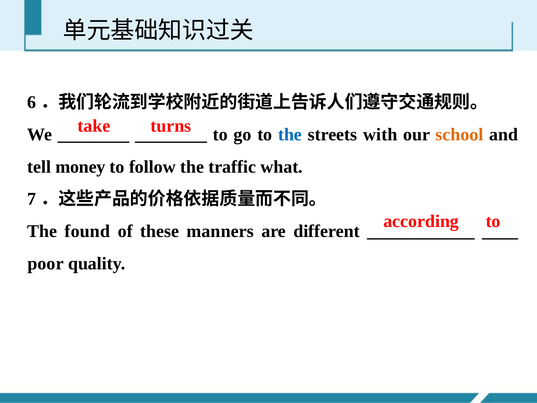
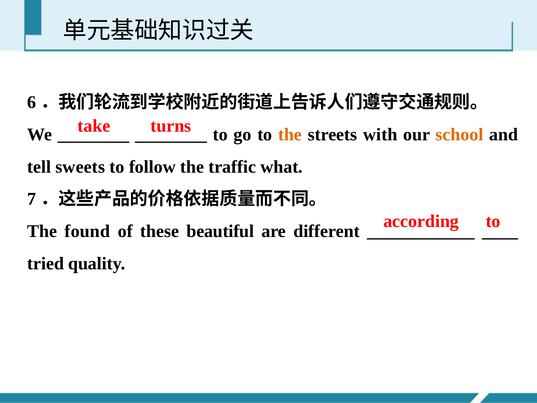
the at (290, 135) colour: blue -> orange
money: money -> sweets
manners: manners -> beautiful
poor: poor -> tried
